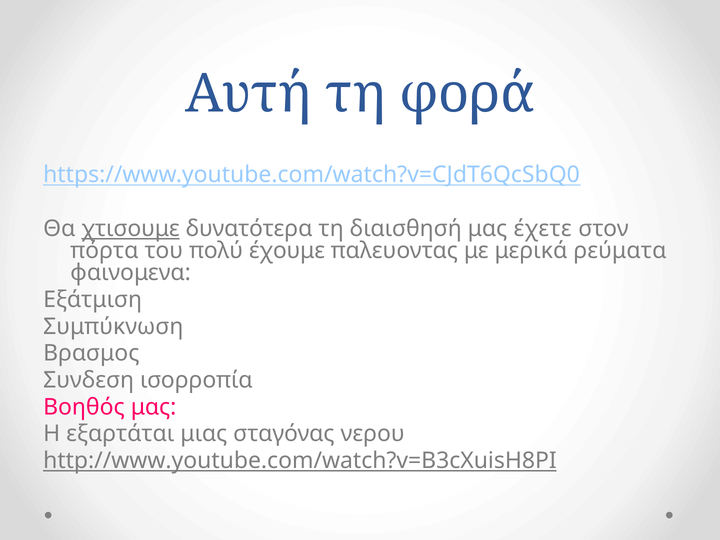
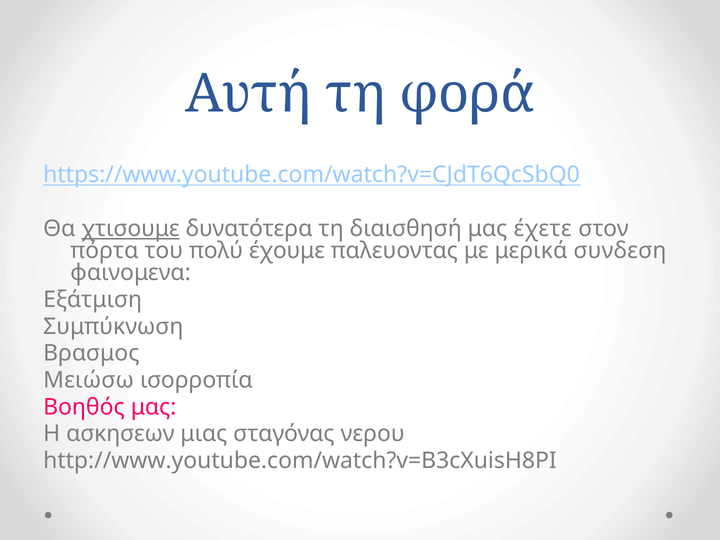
ρεύματα: ρεύματα -> συνδεση
Συνδεση: Συνδεση -> Μειώσω
εξαρτάται: εξαρτάται -> ασκησεων
http://www.youtube.com/watch?v=B3cXuisH8PI underline: present -> none
